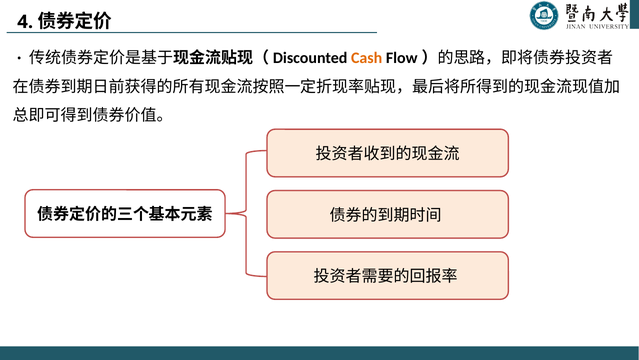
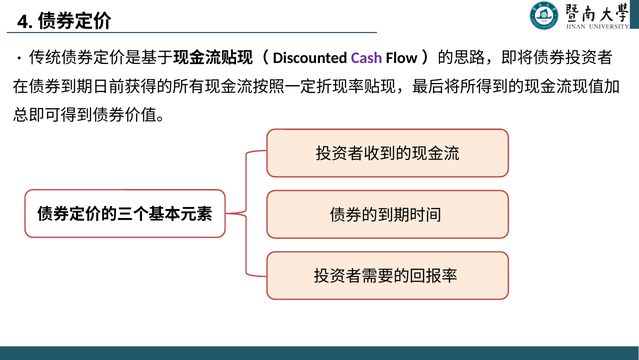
Cash colour: orange -> purple
